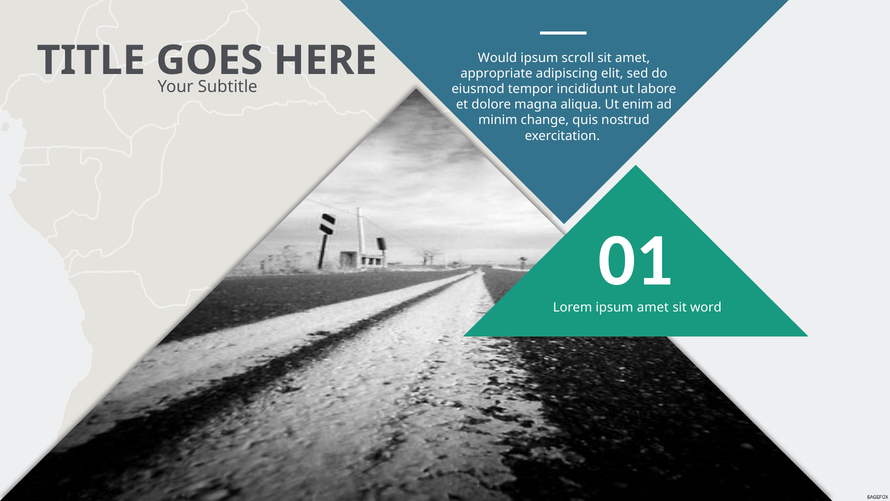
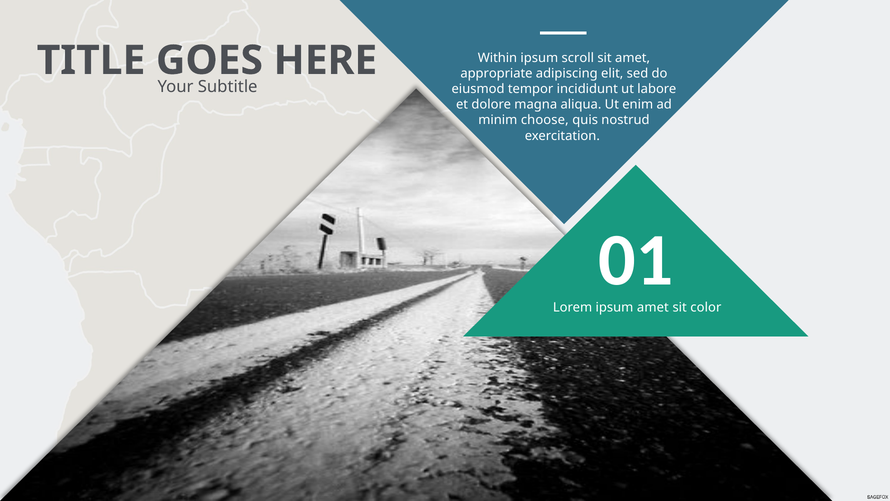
Would: Would -> Within
change: change -> choose
word: word -> color
